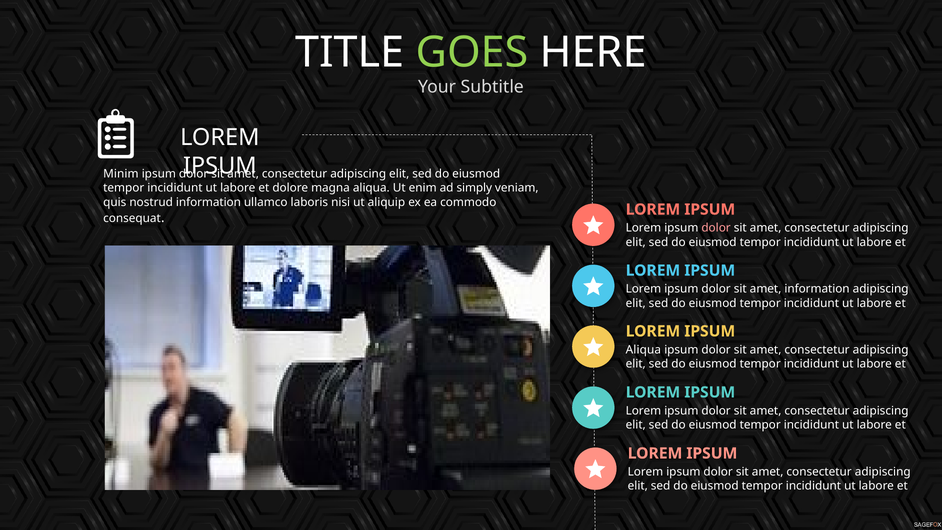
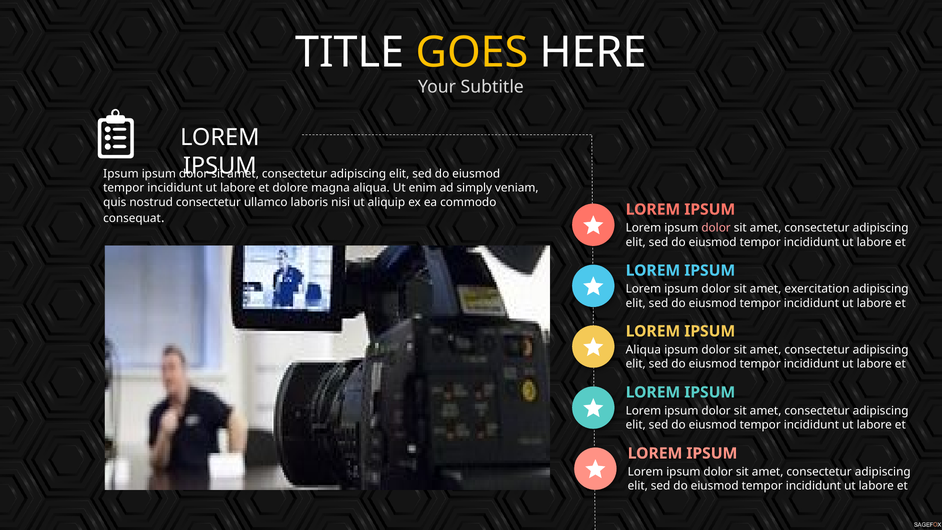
GOES colour: light green -> yellow
Minim at (121, 174): Minim -> Ipsum
nostrud information: information -> consectetur
amet information: information -> exercitation
